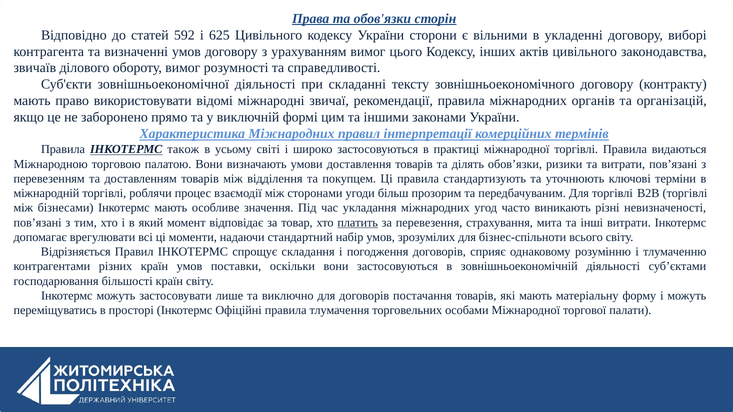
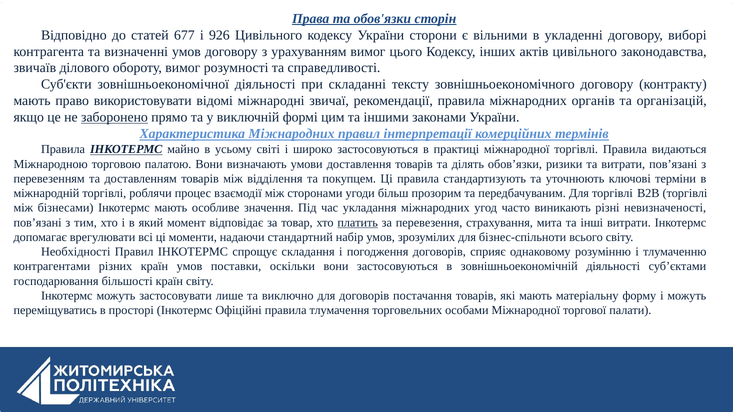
592: 592 -> 677
625: 625 -> 926
заборонено underline: none -> present
також: також -> майно
Відрізняється: Відрізняється -> Необхідності
